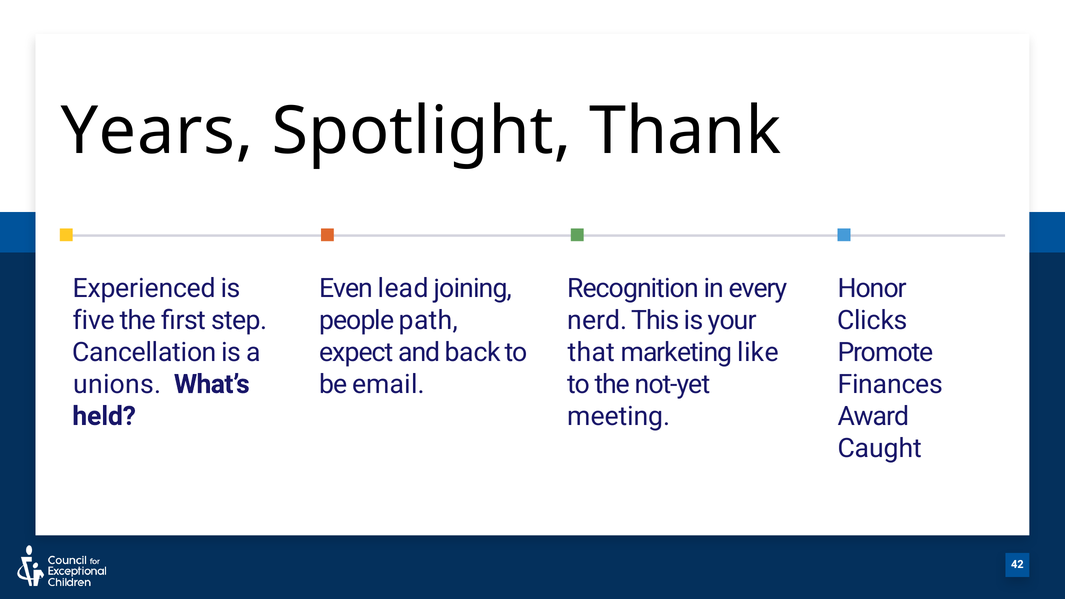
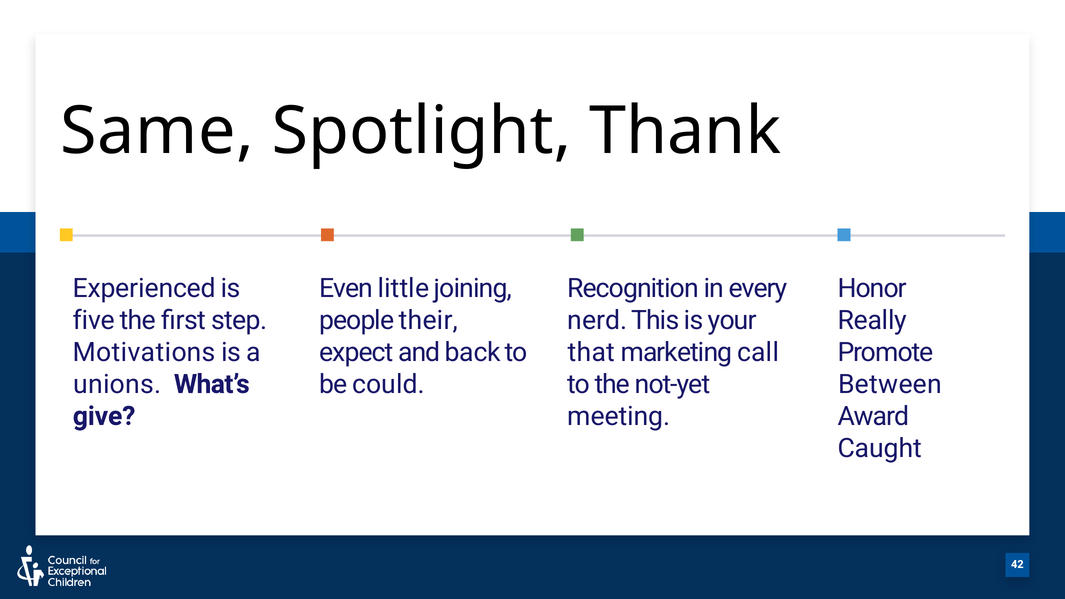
Years: Years -> Same
lead: lead -> little
path: path -> their
Clicks: Clicks -> Really
Cancellation: Cancellation -> Motivations
like: like -> call
email: email -> could
Finances: Finances -> Between
held: held -> give
